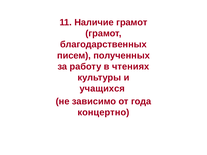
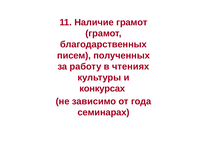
учащихся: учащихся -> конкурсах
концертно: концертно -> семинарах
